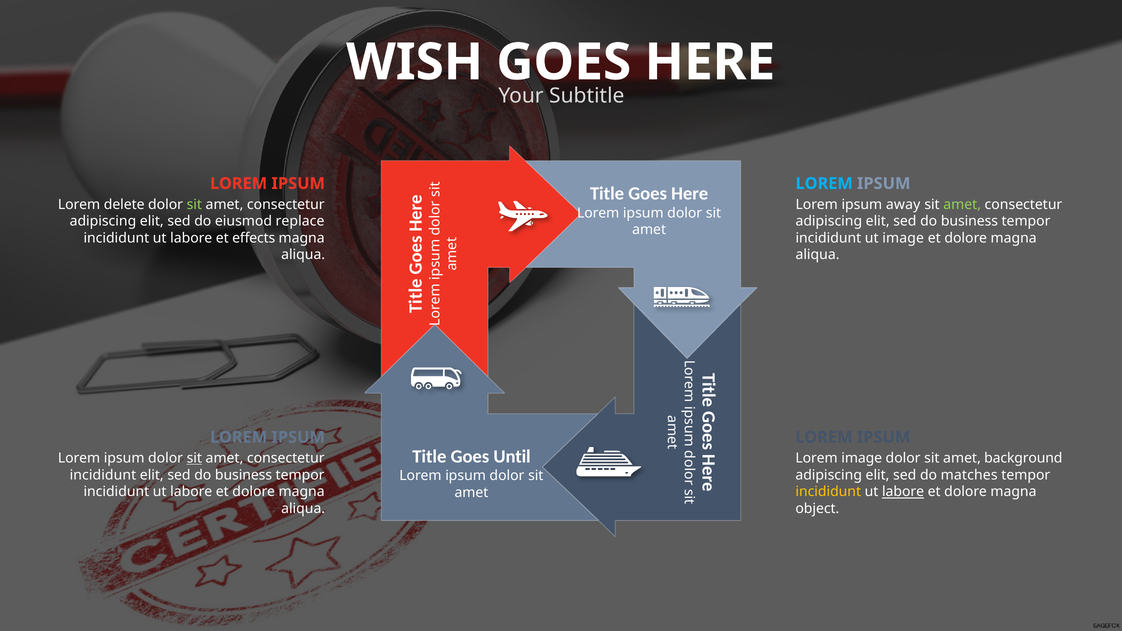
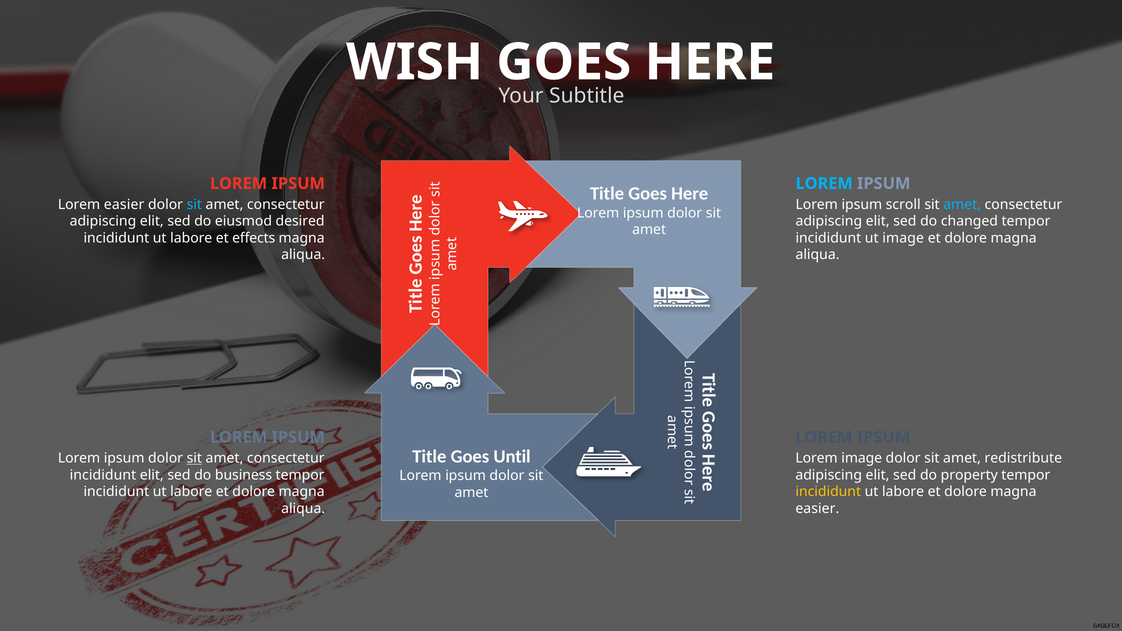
Lorem delete: delete -> easier
sit at (194, 204) colour: light green -> light blue
away: away -> scroll
amet at (962, 204) colour: light green -> light blue
replace: replace -> desired
business at (969, 221): business -> changed
background: background -> redistribute
matches: matches -> property
labore at (903, 492) underline: present -> none
object at (817, 509): object -> easier
